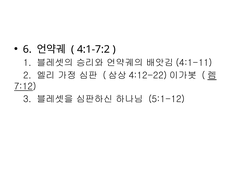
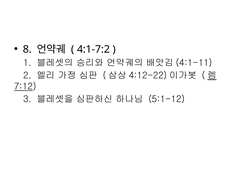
6: 6 -> 8
